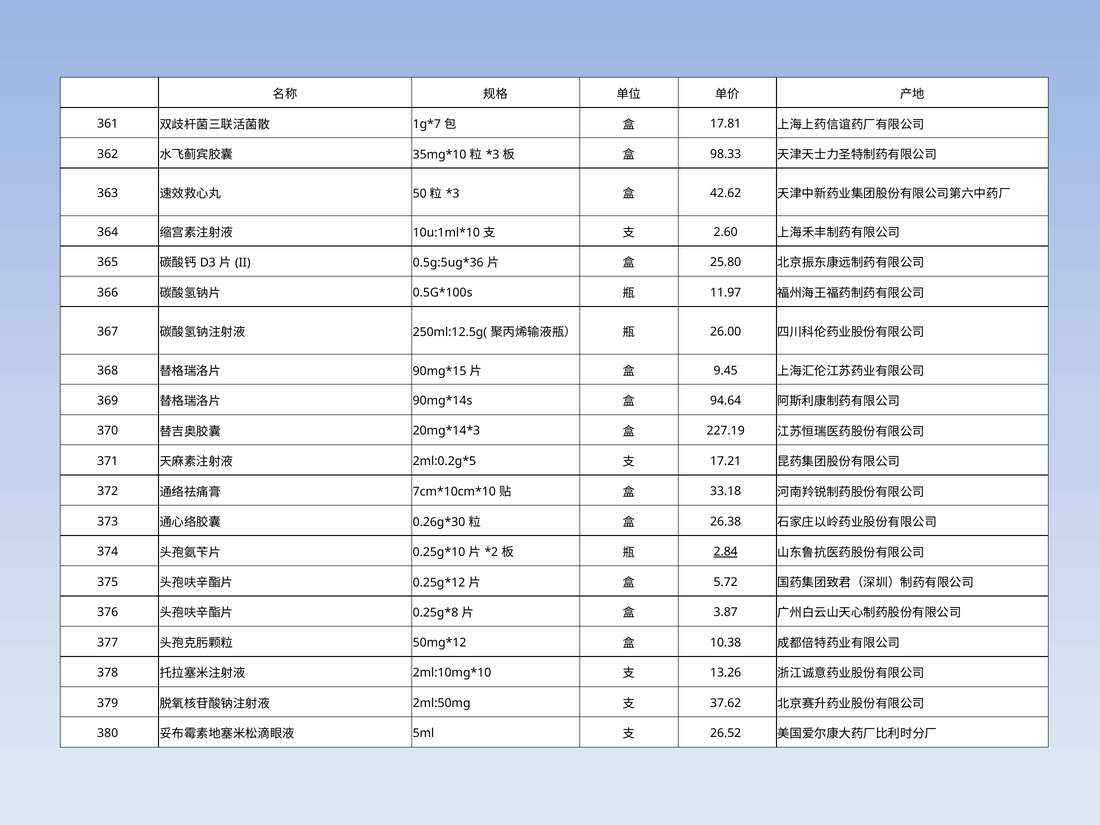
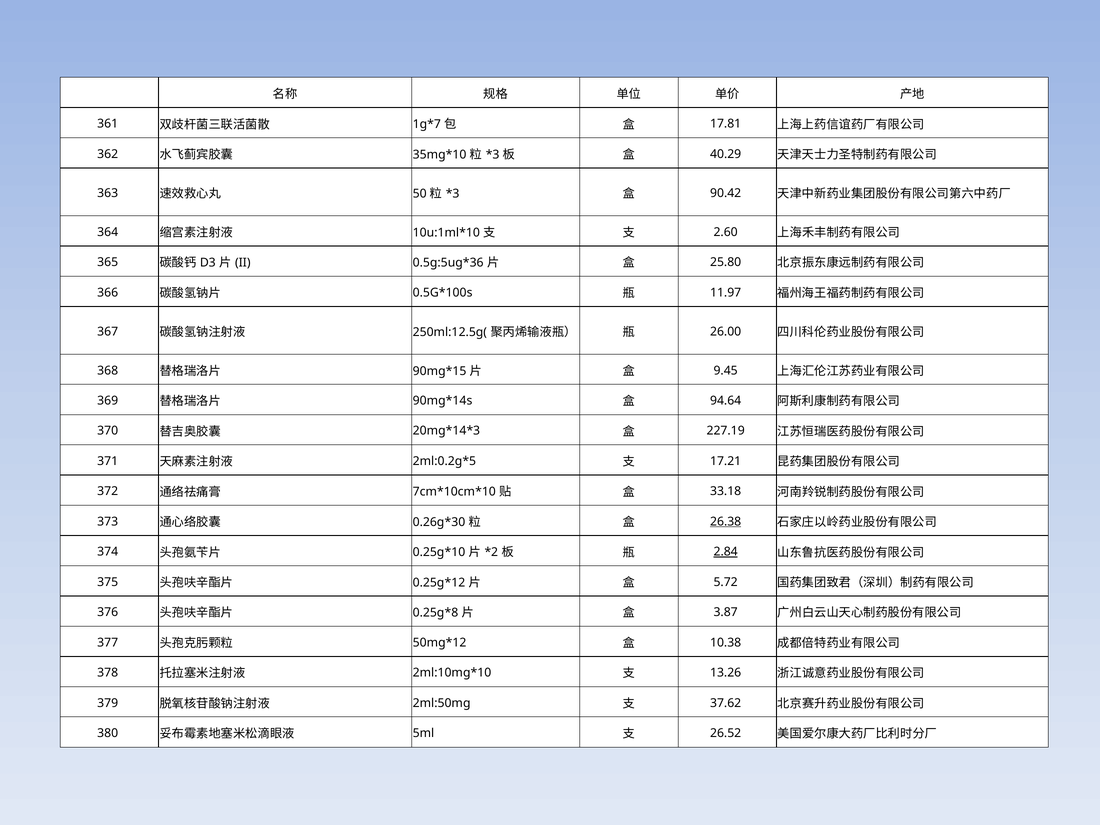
98.33: 98.33 -> 40.29
42.62: 42.62 -> 90.42
26.38 underline: none -> present
